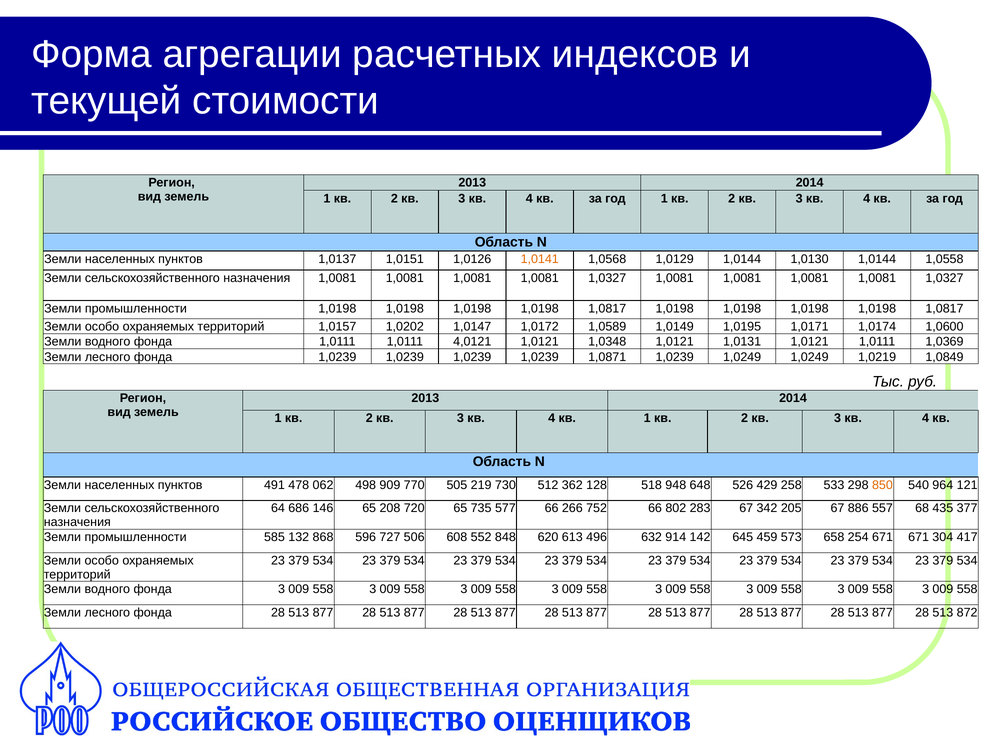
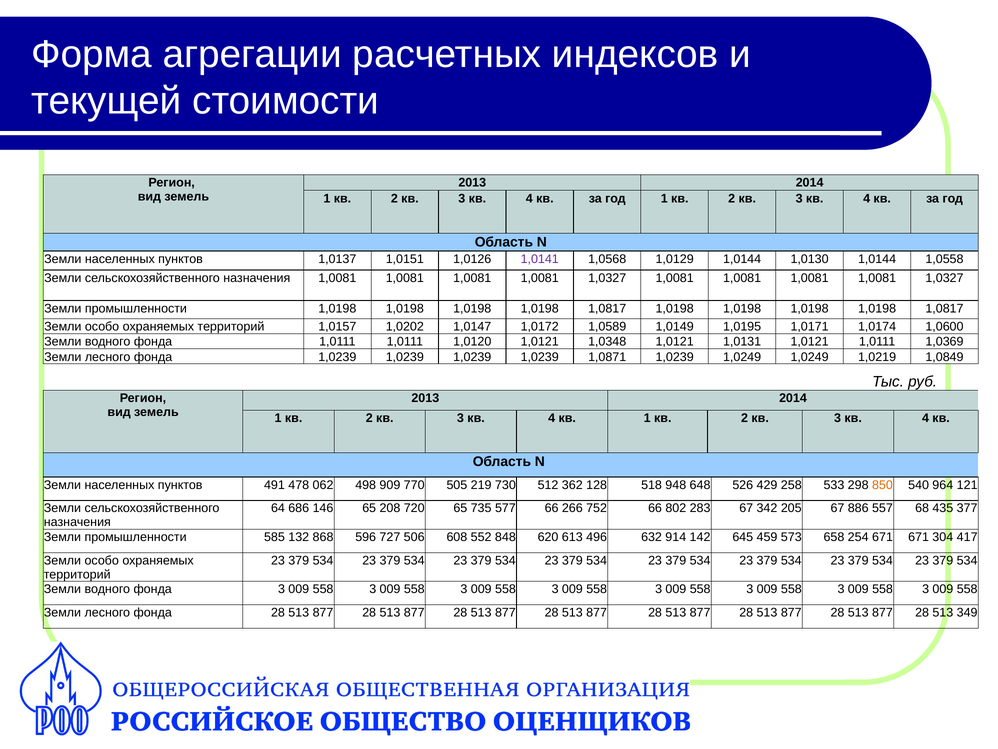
1,0141 colour: orange -> purple
4,0121: 4,0121 -> 1,0120
872: 872 -> 349
